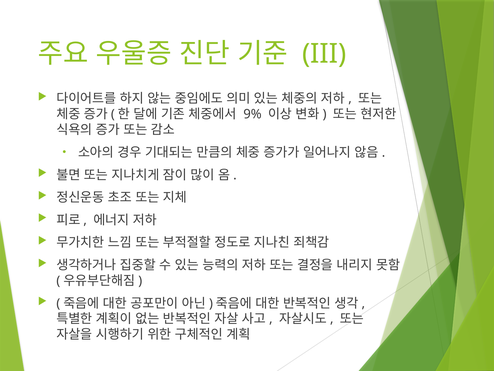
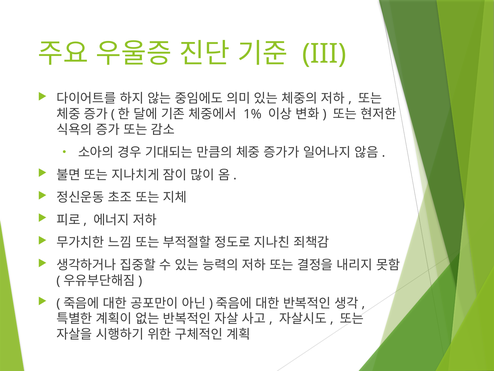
9%: 9% -> 1%
